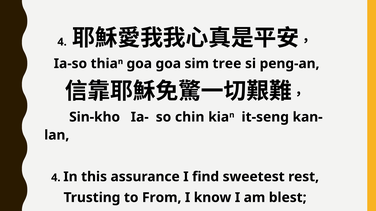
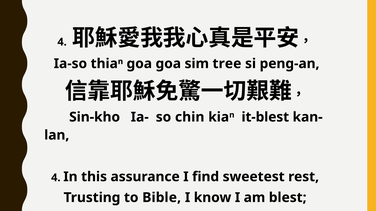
it-seng: it-seng -> it-blest
From: From -> Bible
